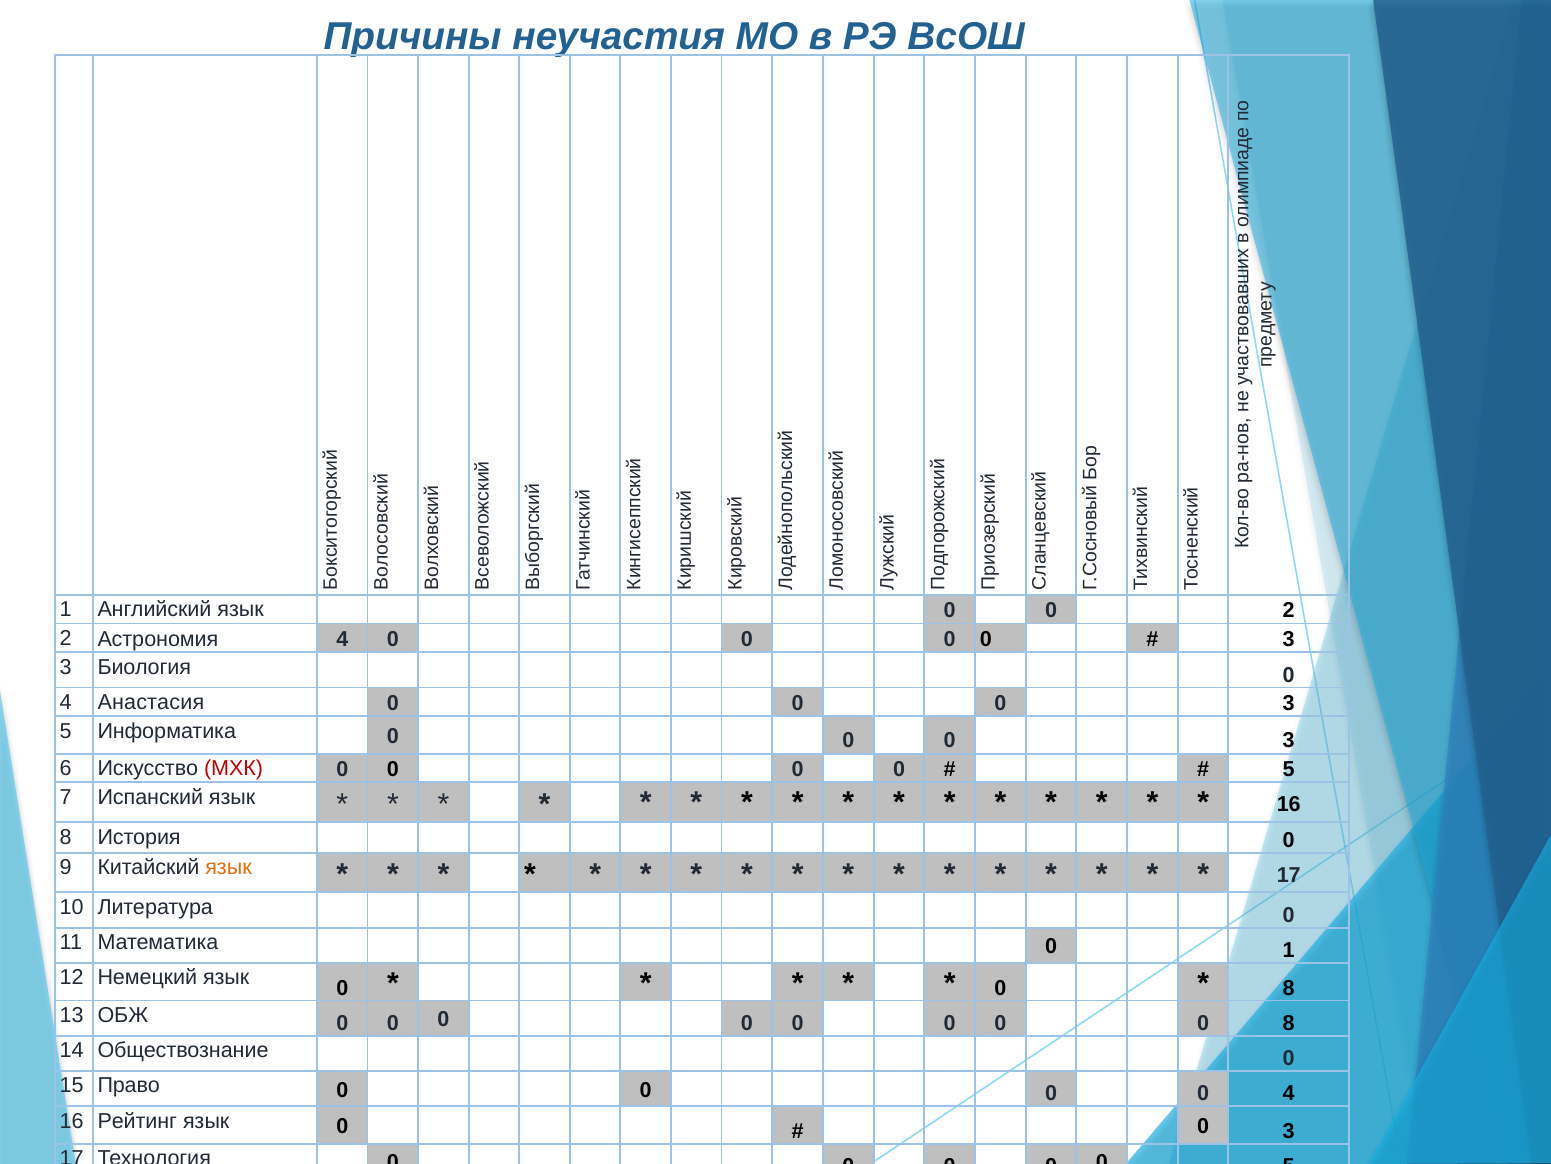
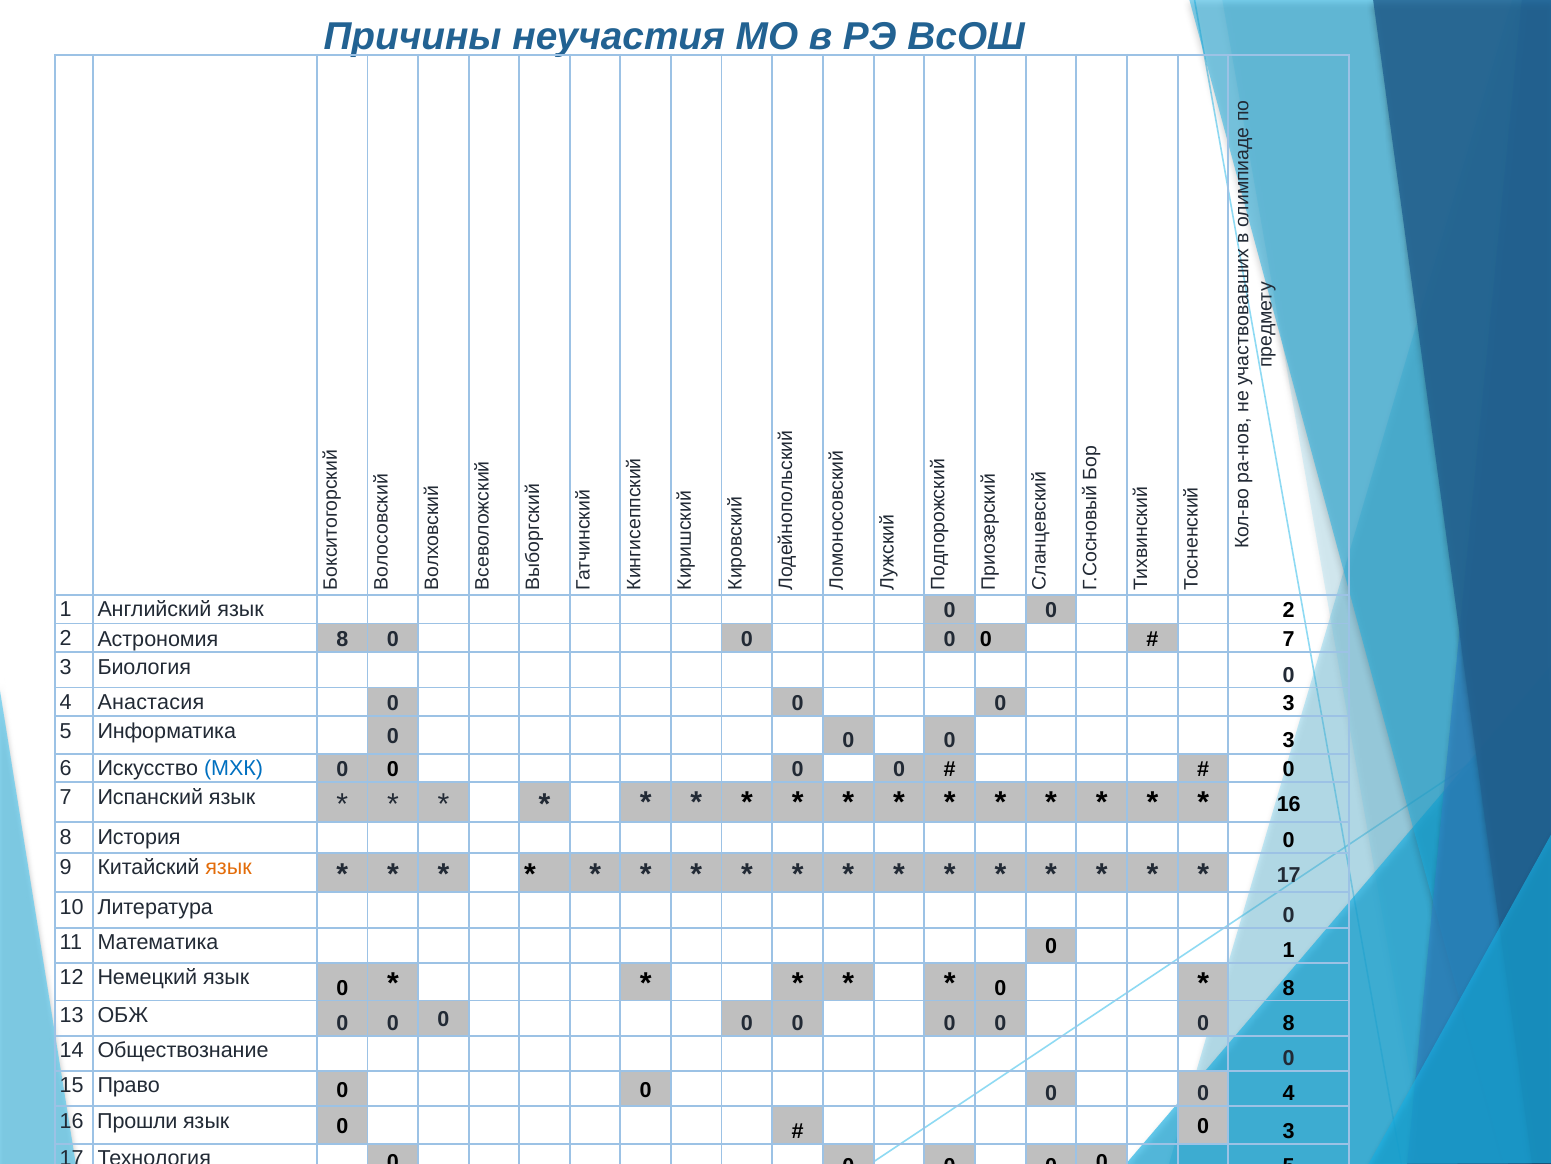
Астрономия 4: 4 -> 8
3 at (1289, 639): 3 -> 7
МХК colour: red -> blue
5 at (1289, 769): 5 -> 0
16 Рейтинг: Рейтинг -> Прошли
